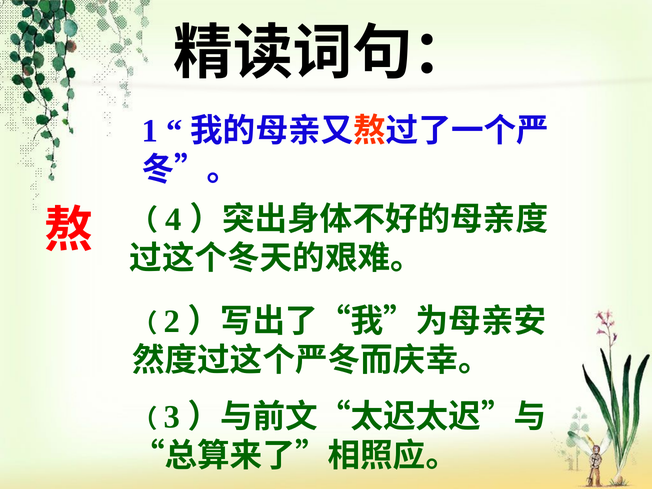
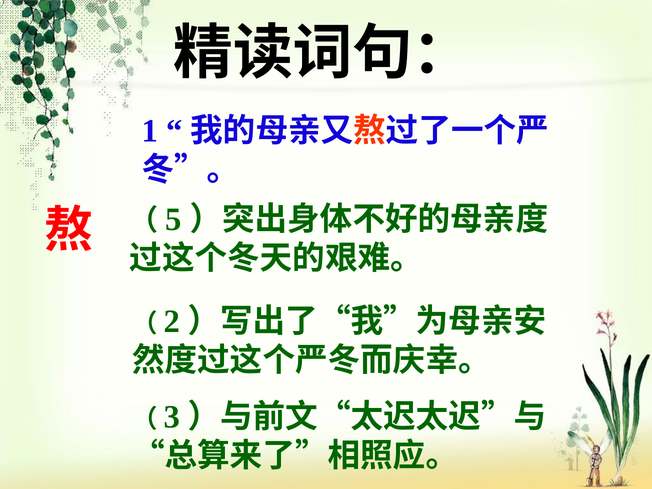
4: 4 -> 5
